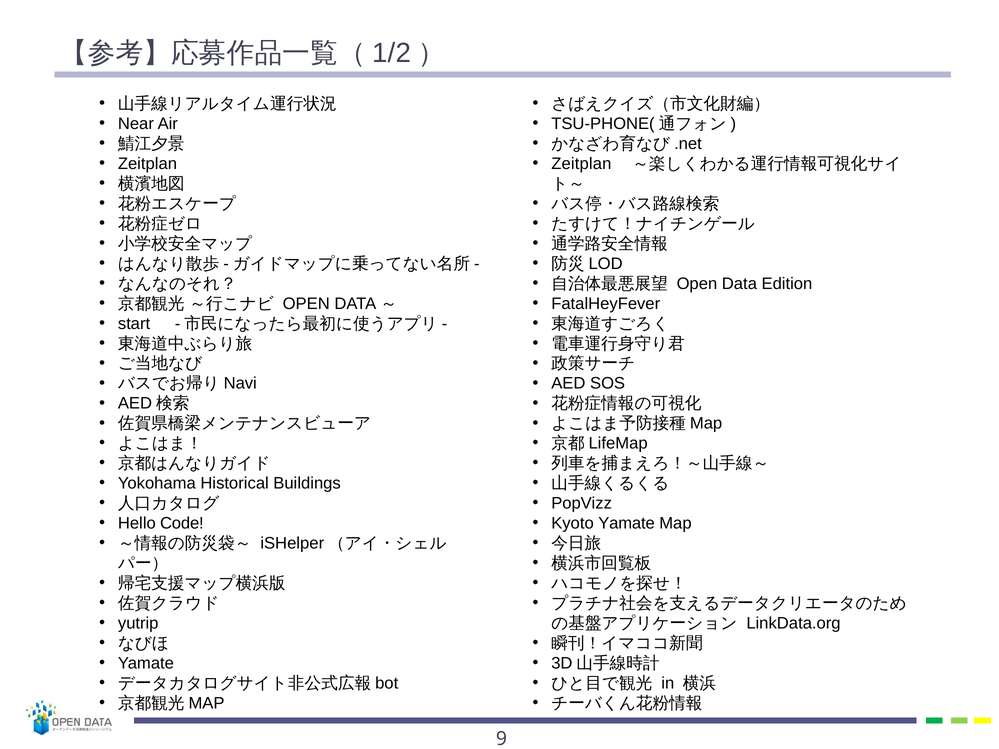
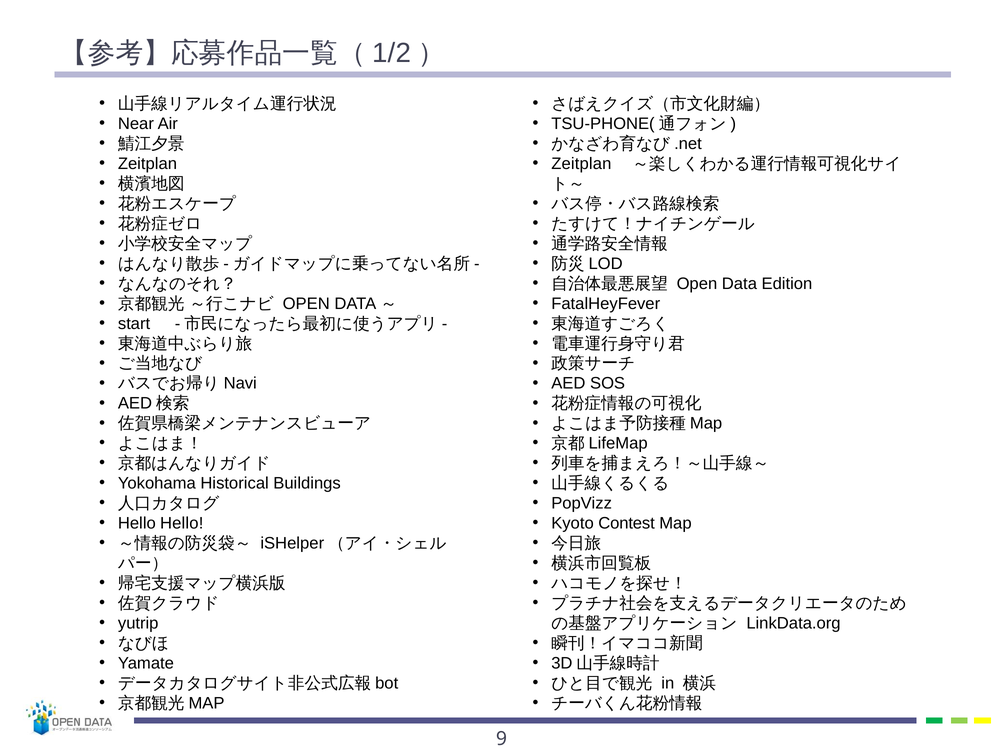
Hello Code: Code -> Hello
Kyoto Yamate: Yamate -> Contest
